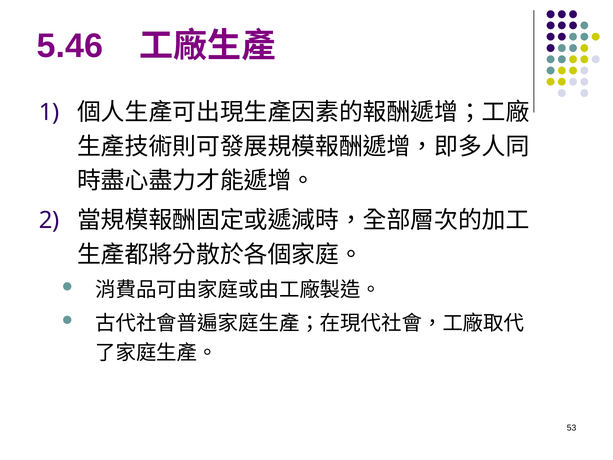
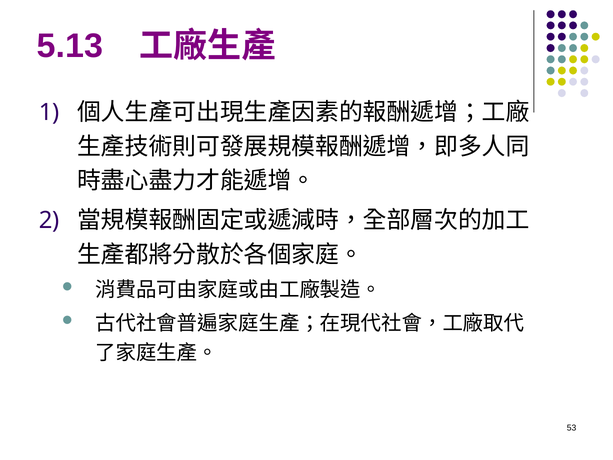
5.46: 5.46 -> 5.13
